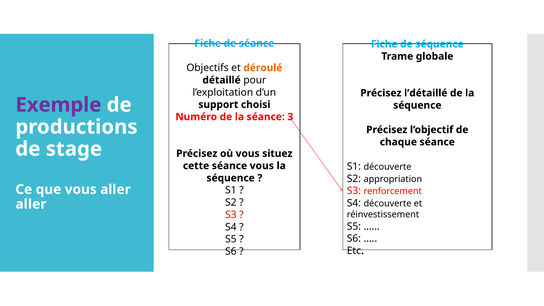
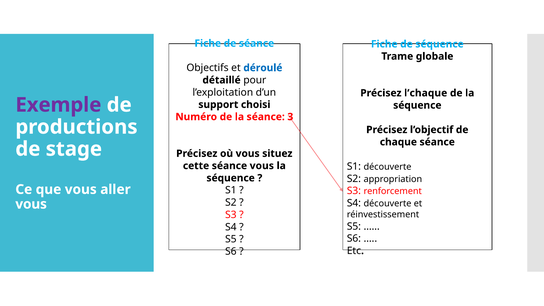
déroulé colour: orange -> blue
l’détaillé: l’détaillé -> l’chaque
aller at (31, 204): aller -> vous
